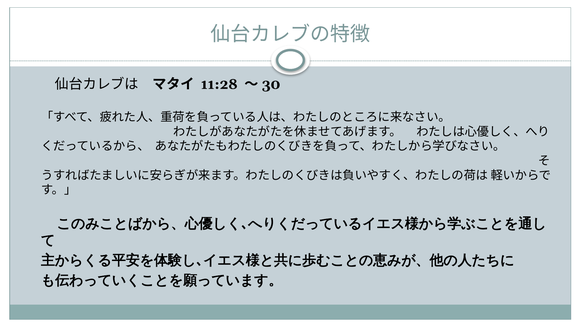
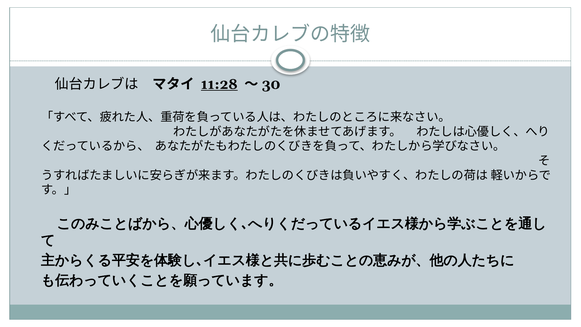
11:28 underline: none -> present
